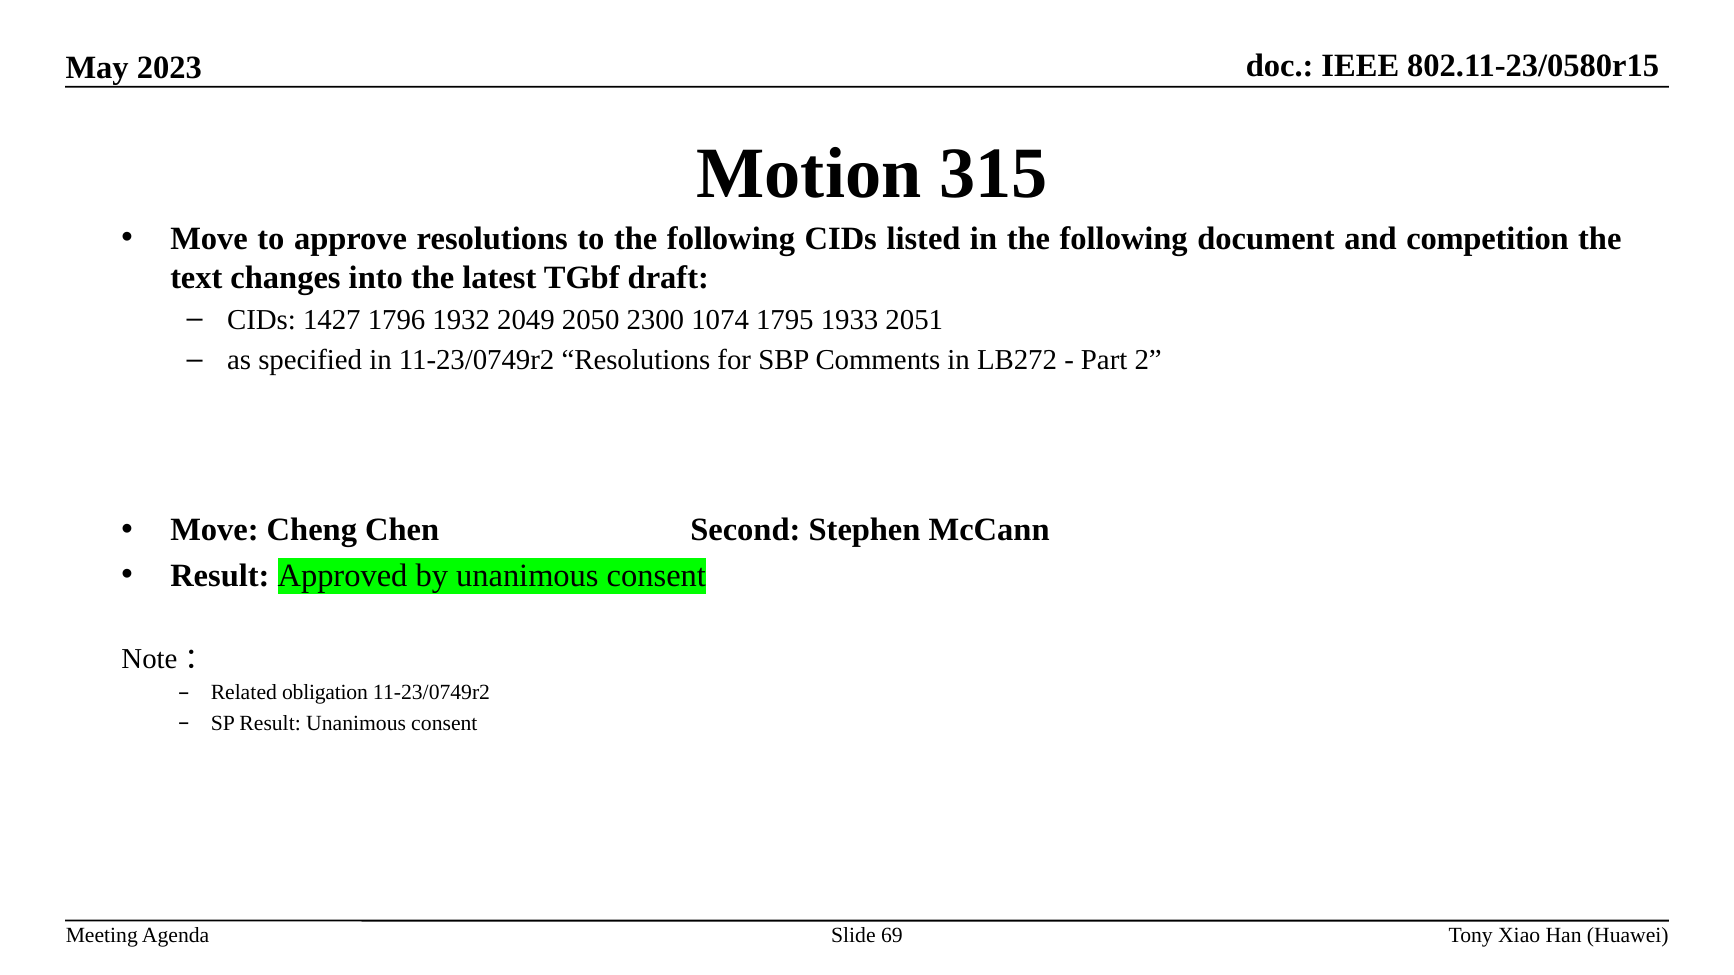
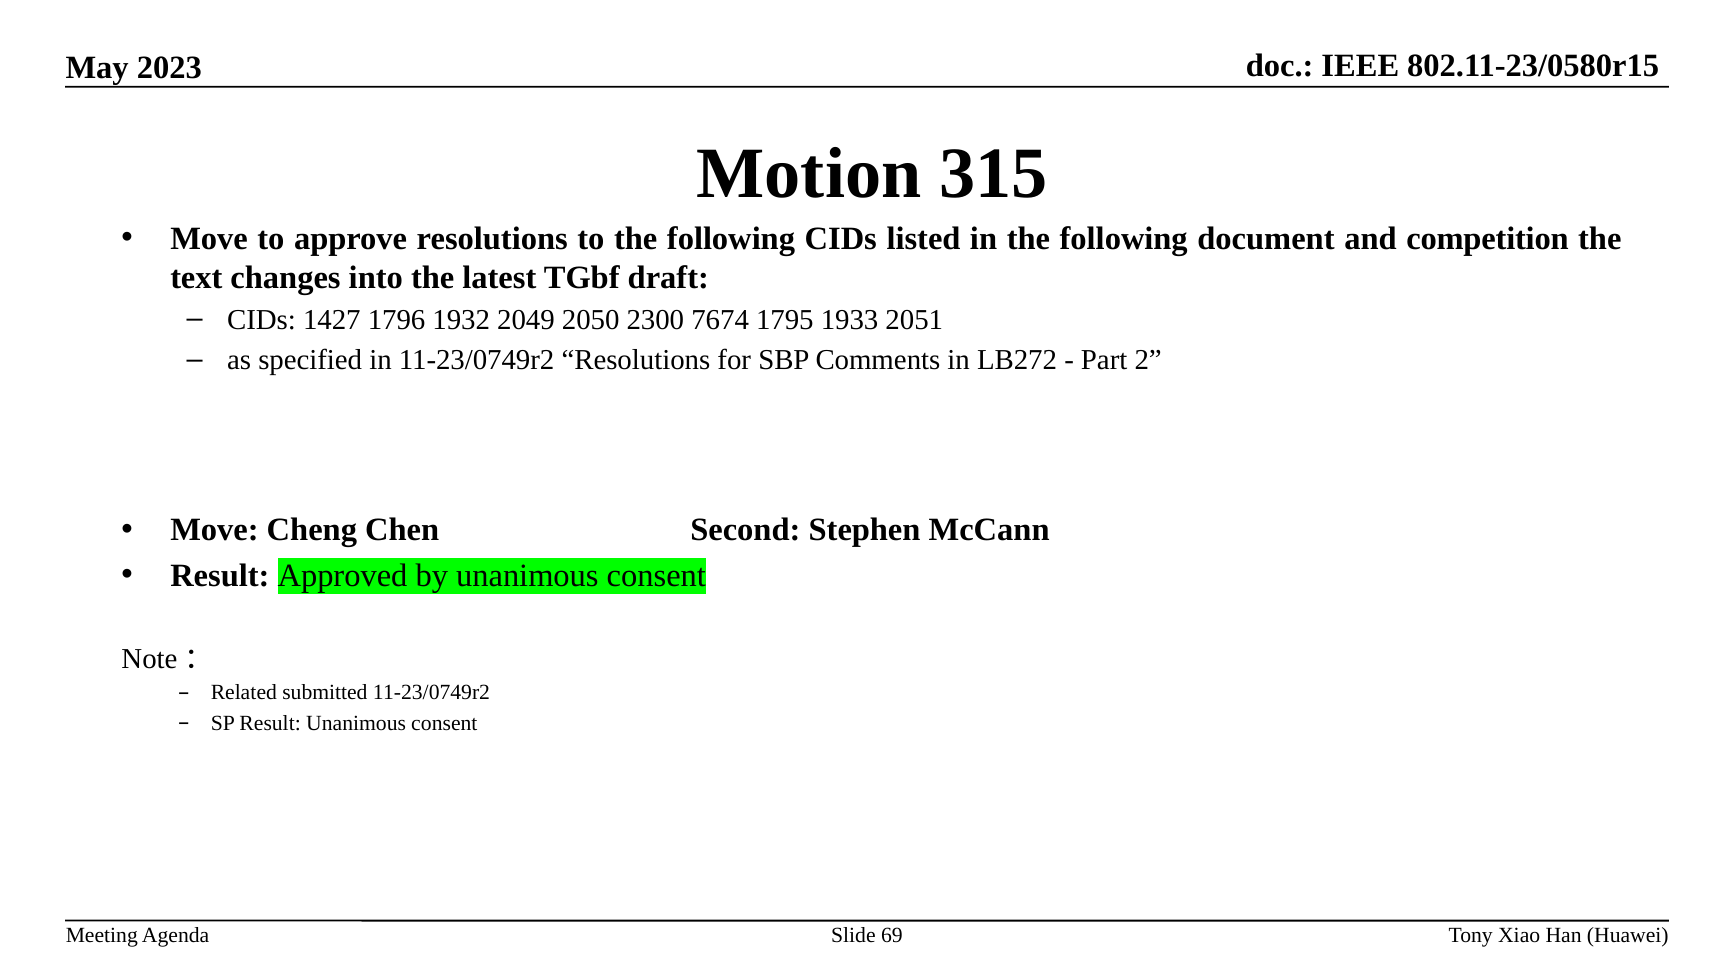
1074: 1074 -> 7674
obligation: obligation -> submitted
